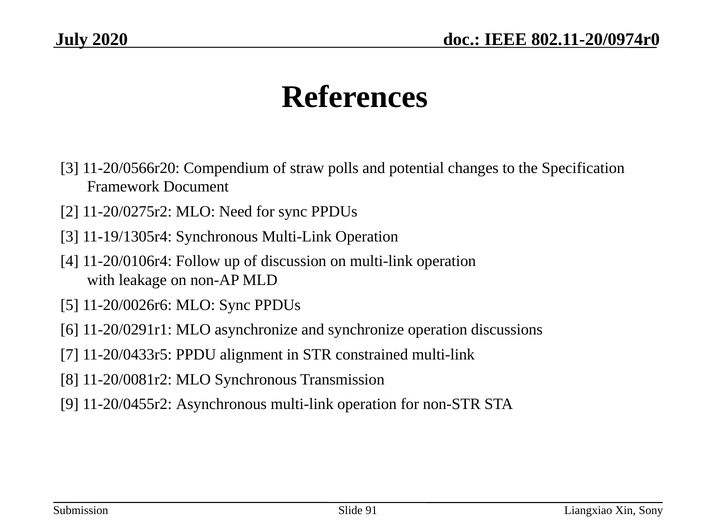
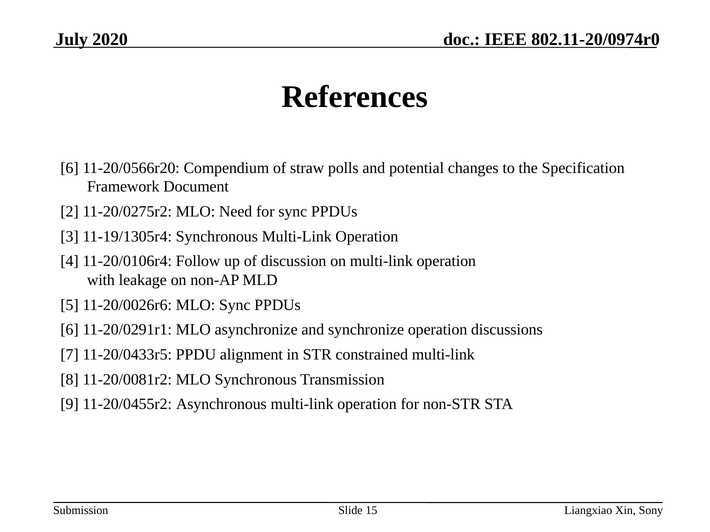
3 at (70, 168): 3 -> 6
91: 91 -> 15
